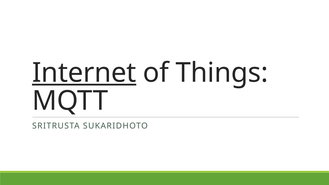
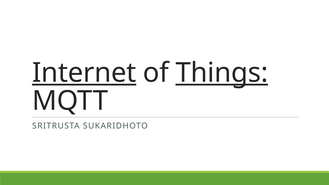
Things underline: none -> present
